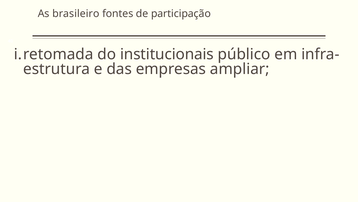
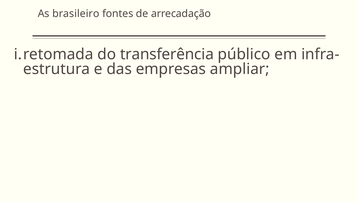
participação: participação -> arrecadação
institucionais: institucionais -> transferência
